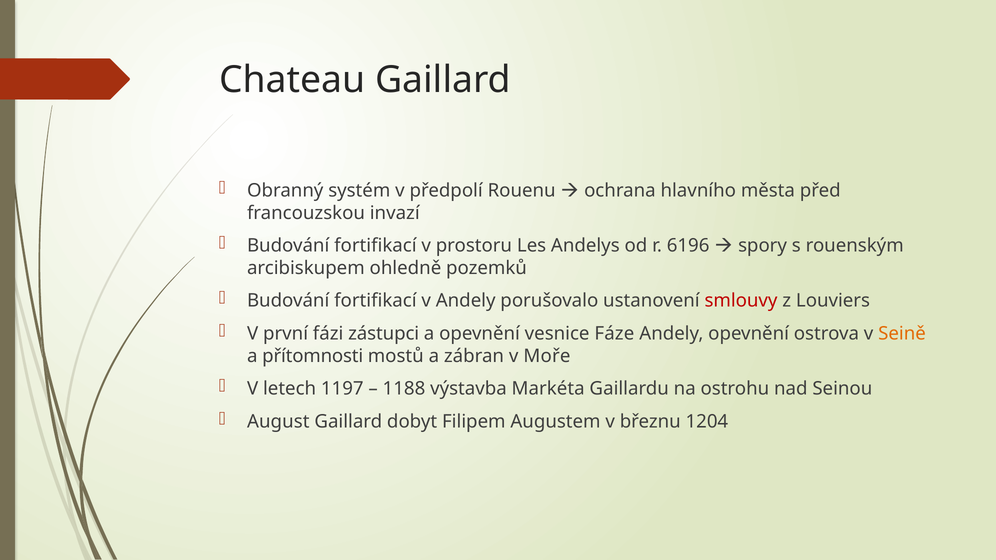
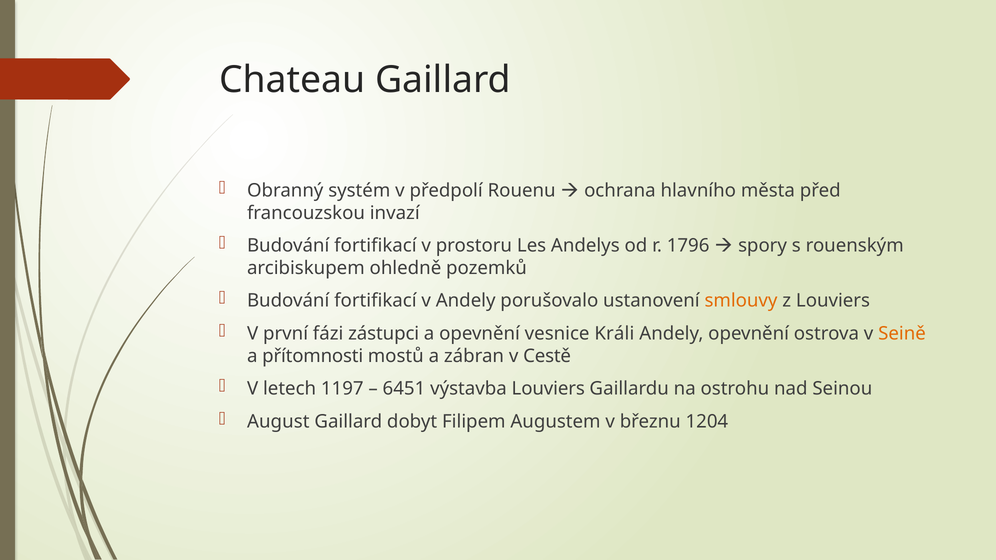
6196: 6196 -> 1796
smlouvy colour: red -> orange
Fáze: Fáze -> Králi
Moře: Moře -> Cestě
1188: 1188 -> 6451
výstavba Markéta: Markéta -> Louviers
